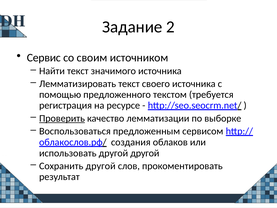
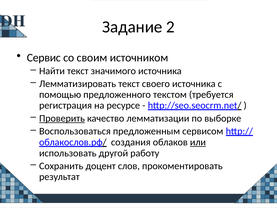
или underline: none -> present
другой другой: другой -> работу
Сохранить другой: другой -> доцент
